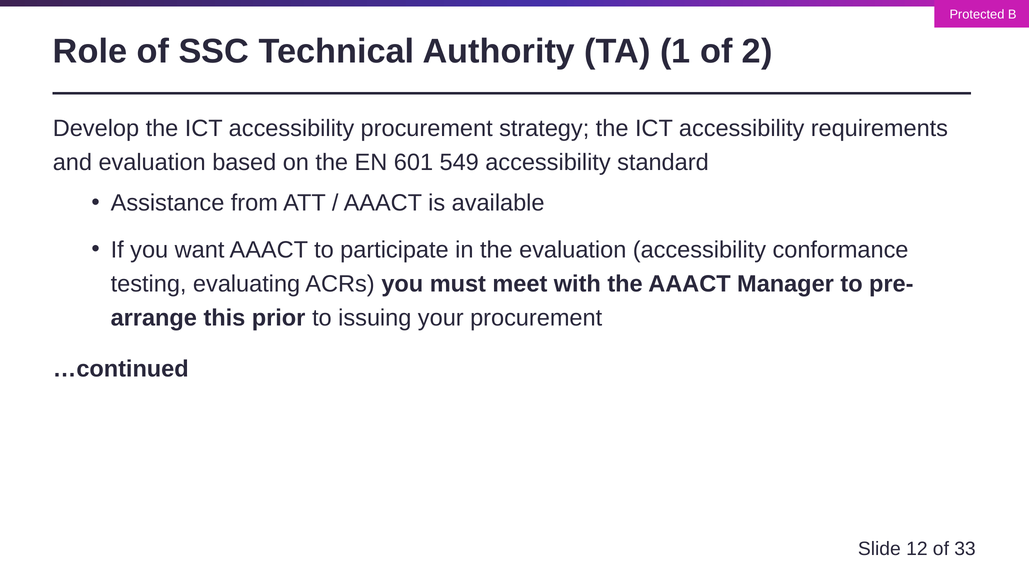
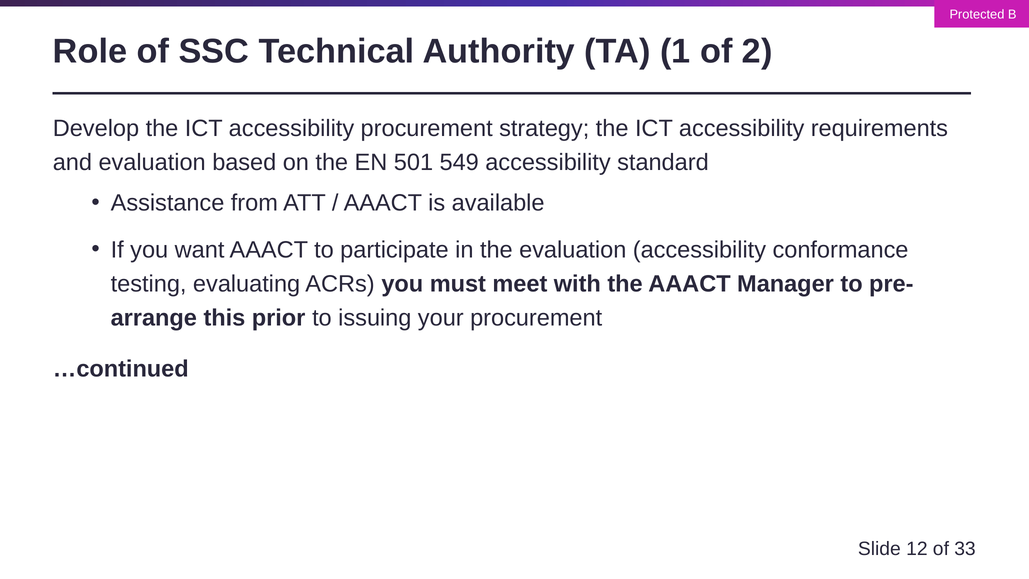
601: 601 -> 501
